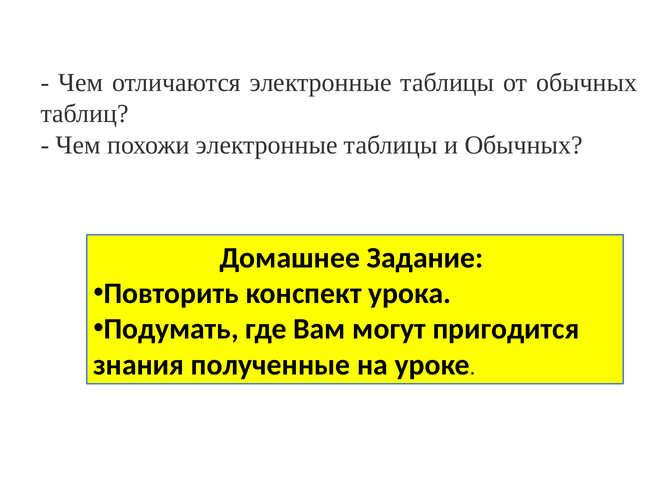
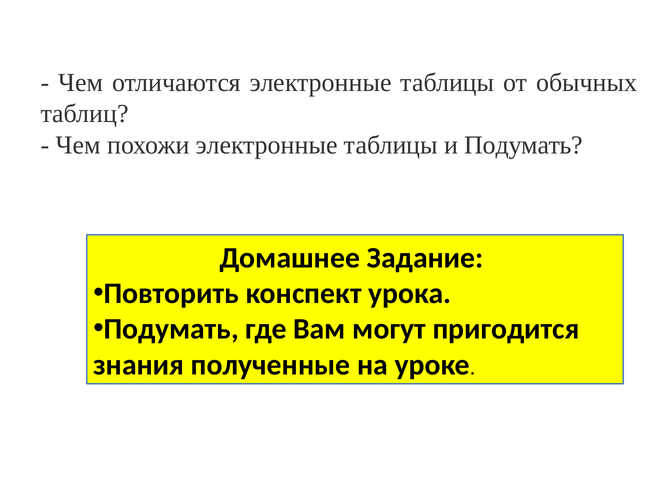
и Обычных: Обычных -> Подумать
